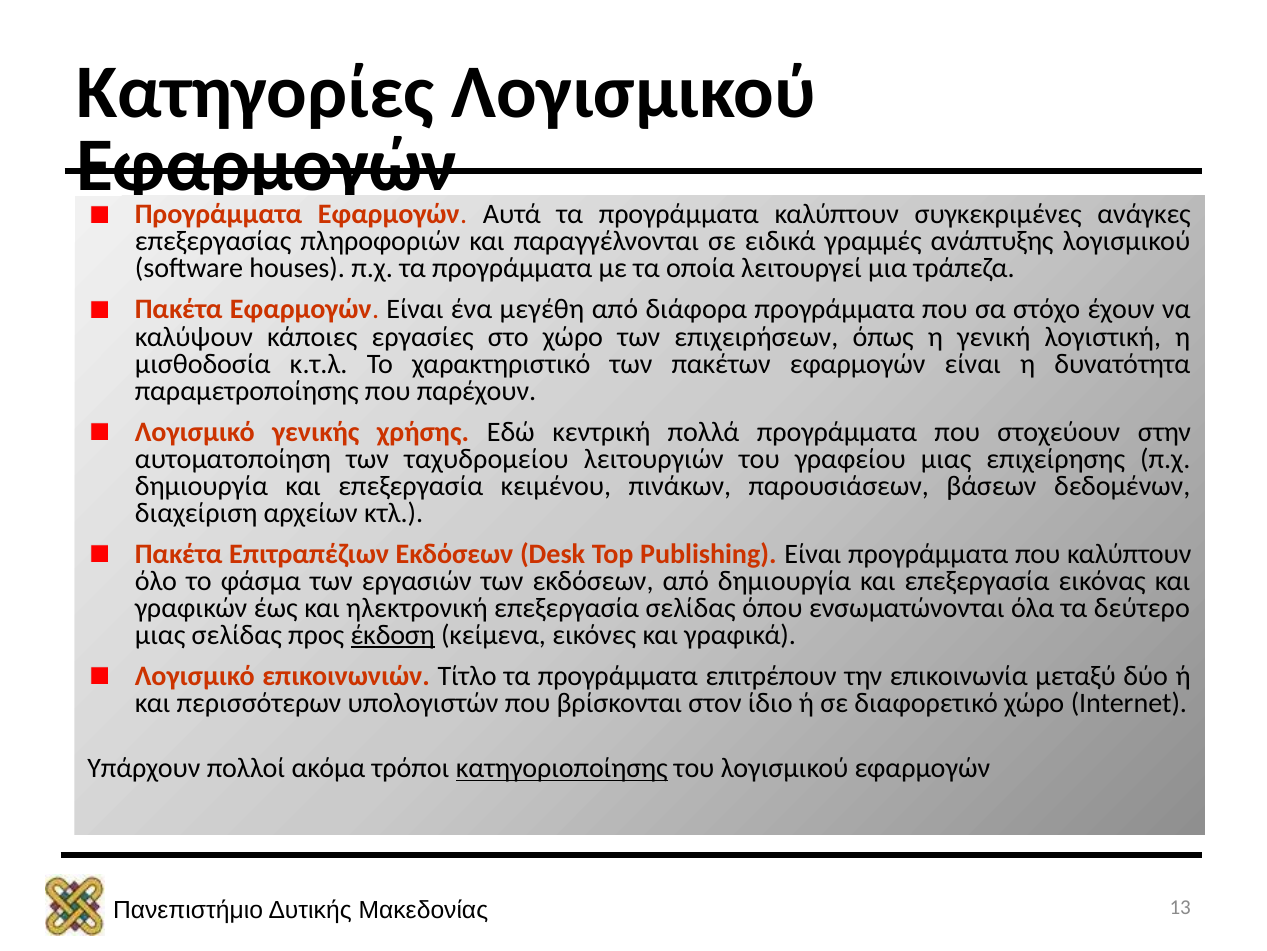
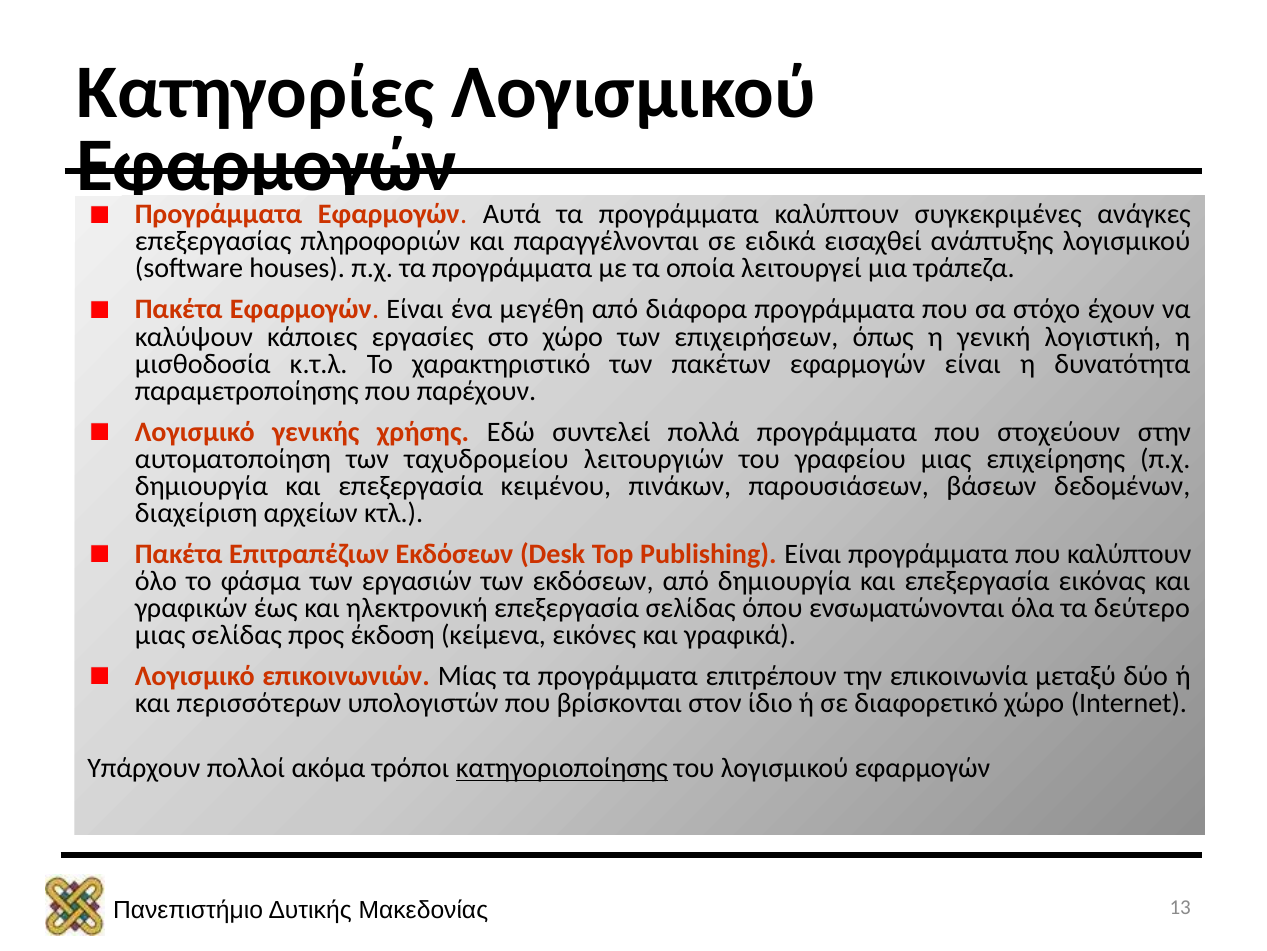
γραμμές: γραμμές -> εισαχθεί
κεντρική: κεντρική -> συντελεί
έκδοση underline: present -> none
Τίτλο: Τίτλο -> Μίας
